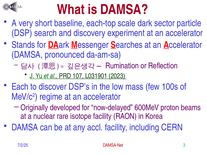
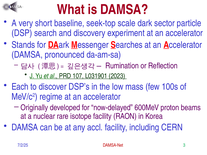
each-top: each-top -> seek-top
